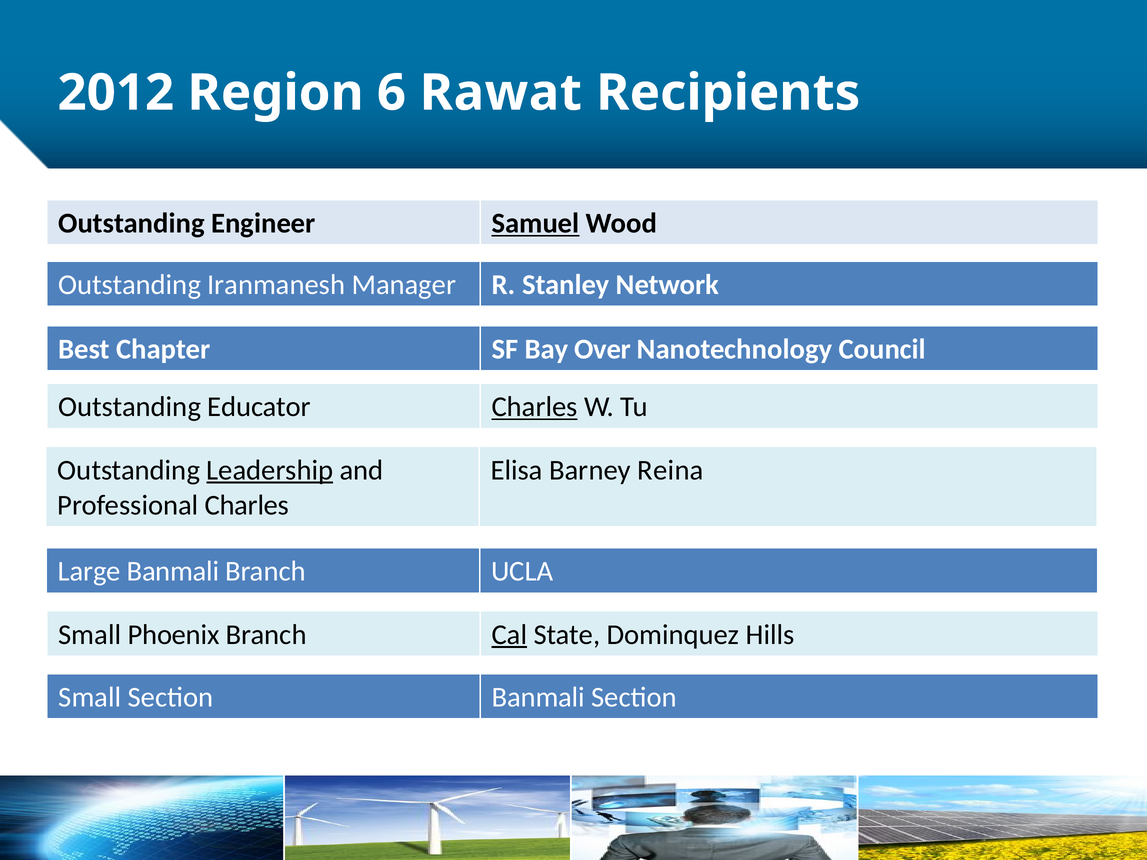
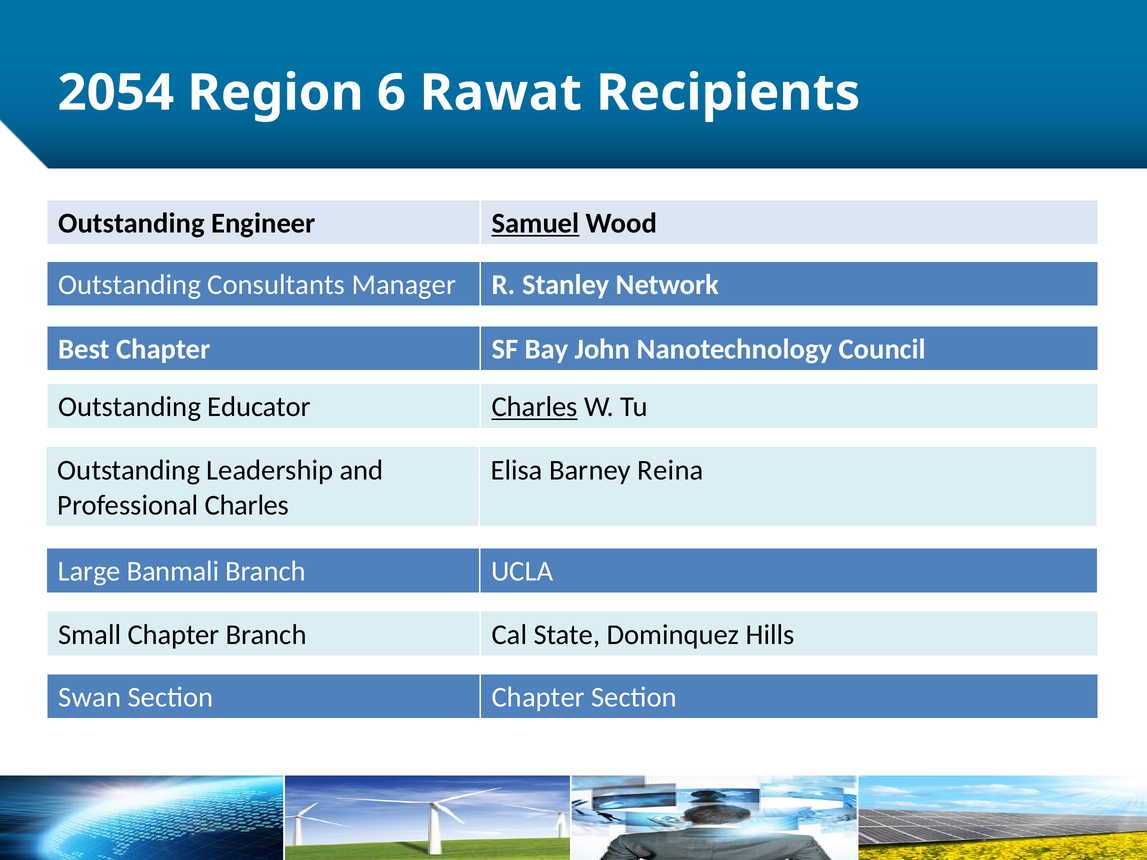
2012: 2012 -> 2054
Iranmanesh: Iranmanesh -> Consultants
Over: Over -> John
Leadership underline: present -> none
Small Phoenix: Phoenix -> Chapter
Cal underline: present -> none
Small at (90, 697): Small -> Swan
Section Banmali: Banmali -> Chapter
